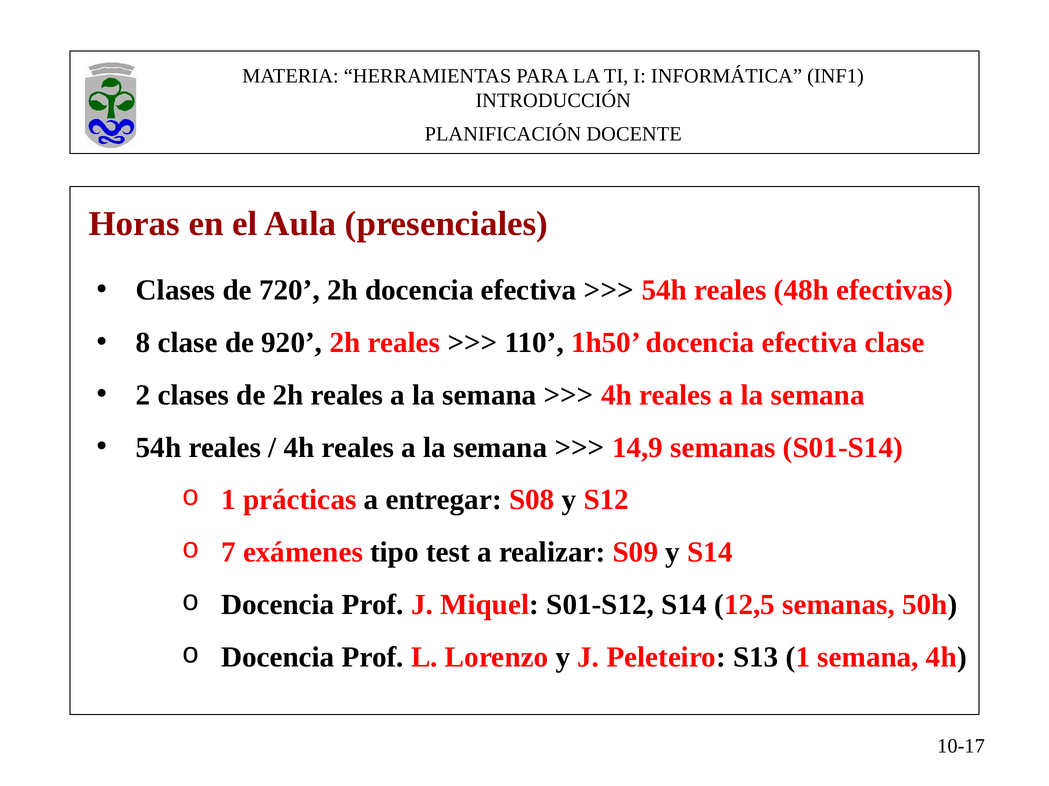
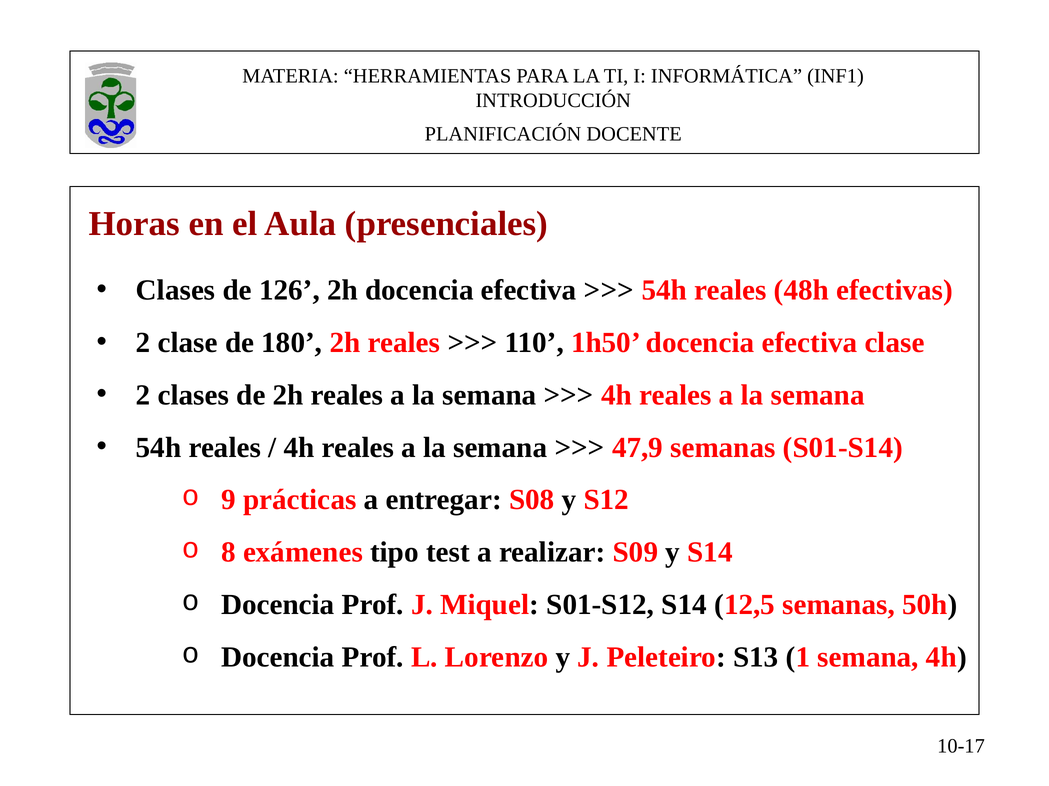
720: 720 -> 126
8 at (143, 343): 8 -> 2
920: 920 -> 180
14,9: 14,9 -> 47,9
1 at (228, 500): 1 -> 9
7: 7 -> 8
